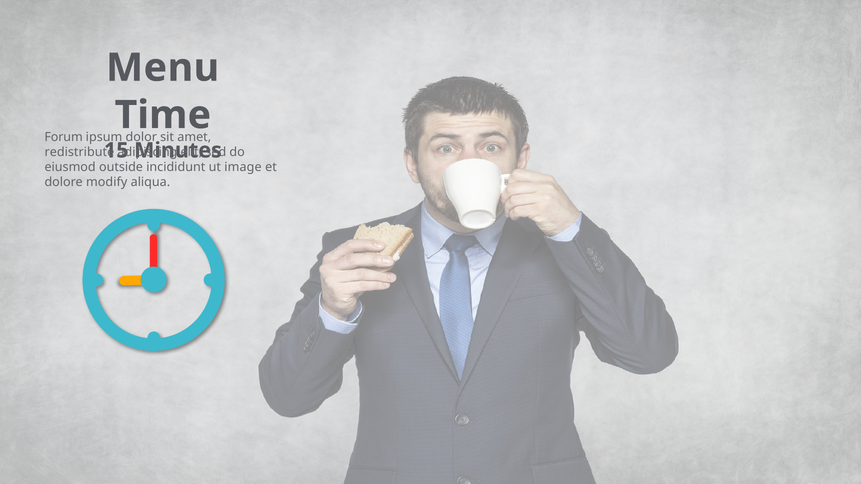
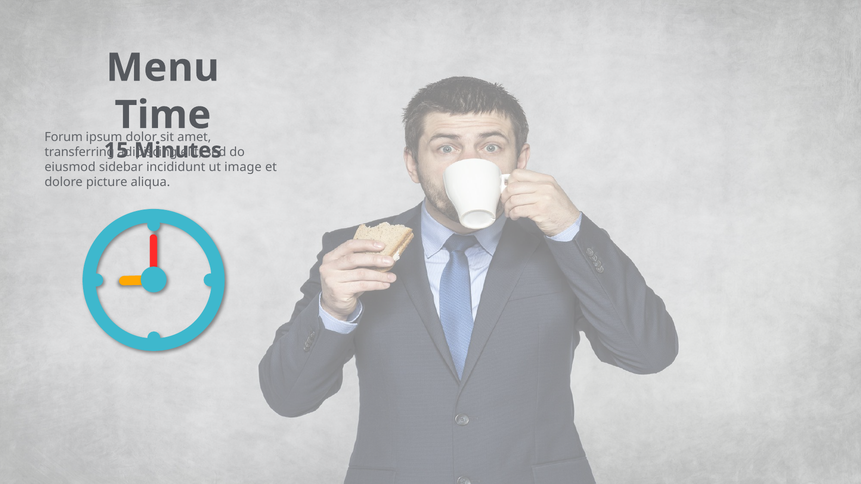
redistribute: redistribute -> transferring
outside: outside -> sidebar
modify: modify -> picture
